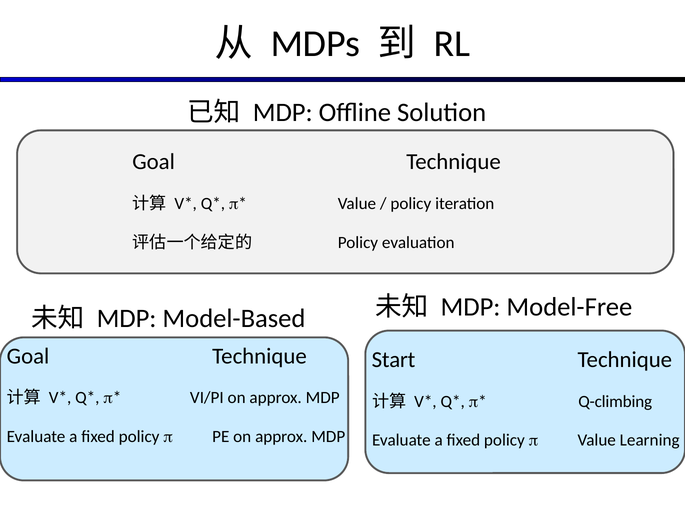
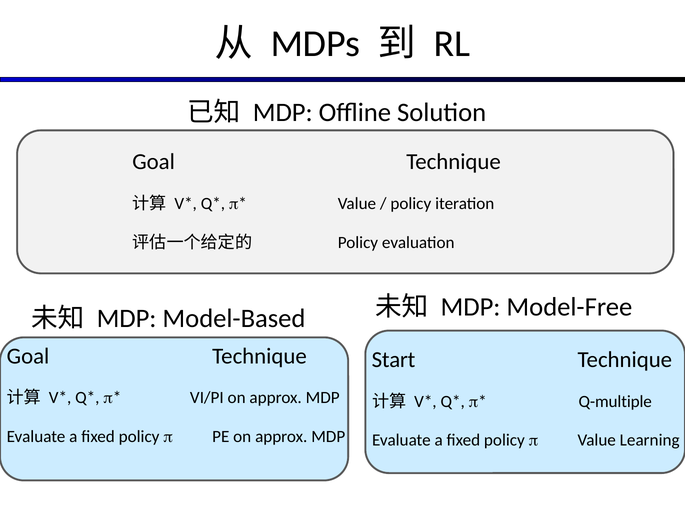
Q-climbing: Q-climbing -> Q-multiple
